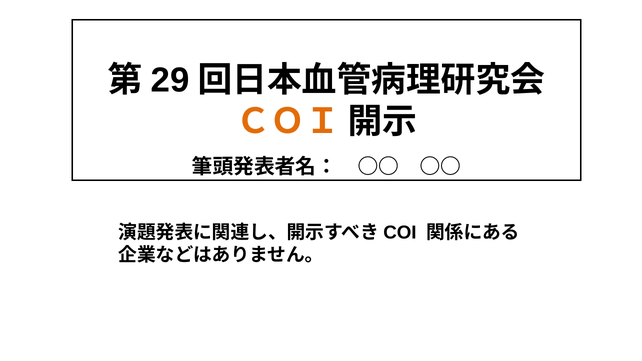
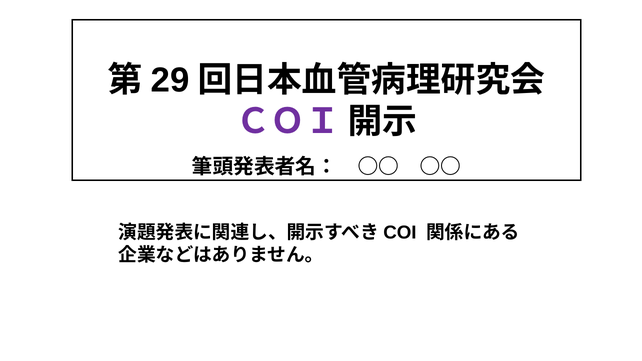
ＣＯＩ colour: orange -> purple
